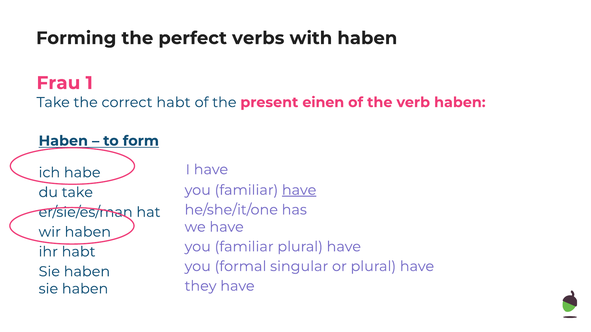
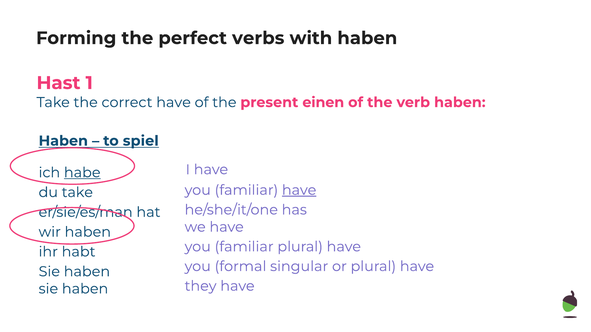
Frau: Frau -> Hast
correct habt: habt -> have
form: form -> spiel
habe underline: none -> present
